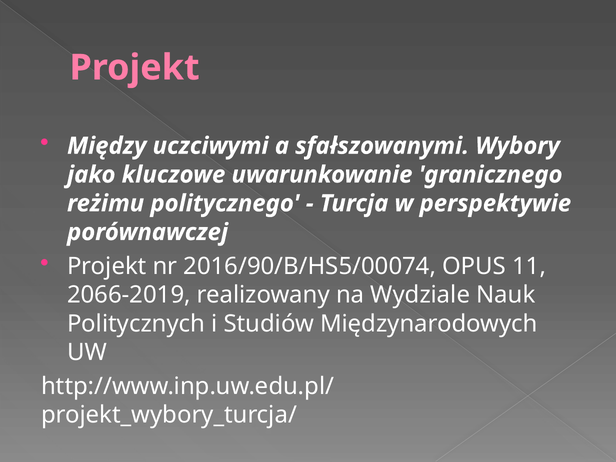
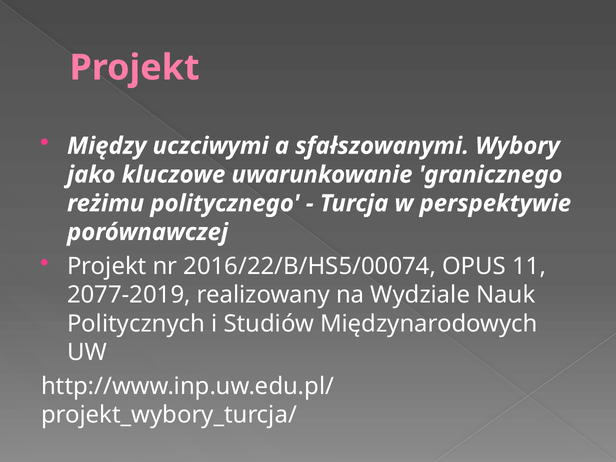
2016/90/B/HS5/00074: 2016/90/B/HS5/00074 -> 2016/22/B/HS5/00074
2066-2019: 2066-2019 -> 2077-2019
